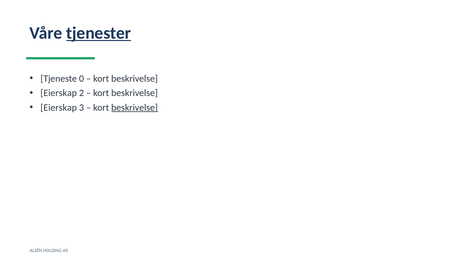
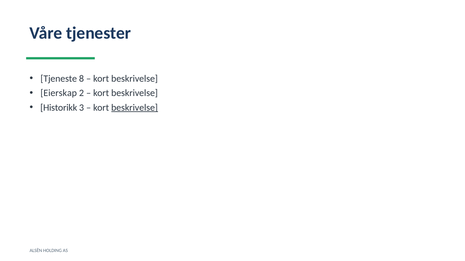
tjenester underline: present -> none
0: 0 -> 8
Eierskap at (59, 108): Eierskap -> Historikk
